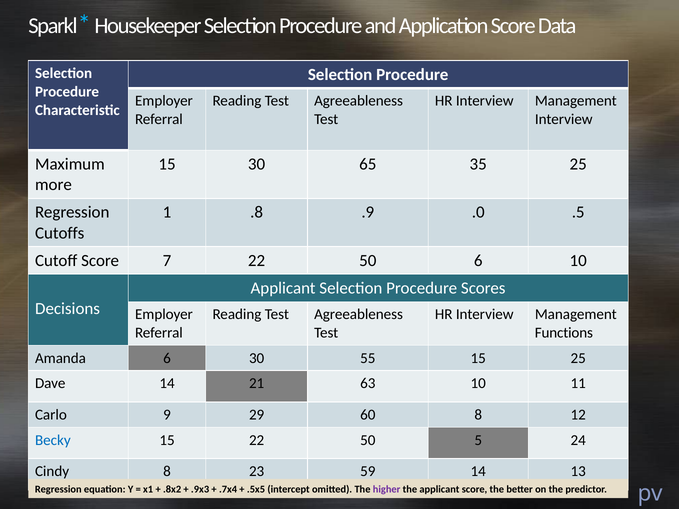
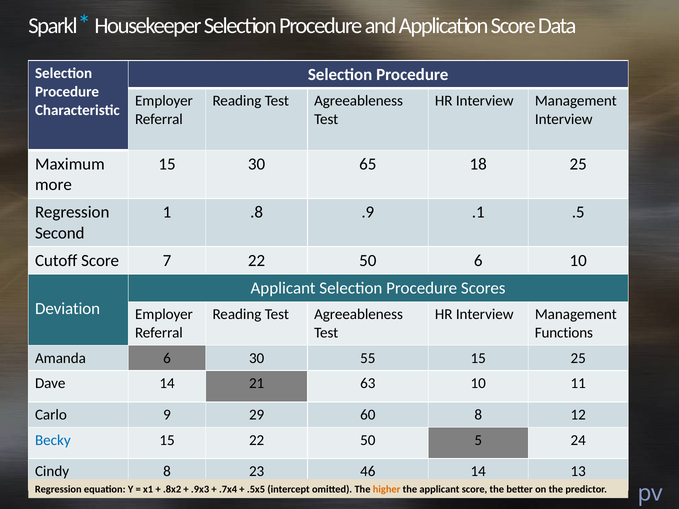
35: 35 -> 18
.0: .0 -> .1
Cutoffs: Cutoffs -> Second
Decisions: Decisions -> Deviation
59: 59 -> 46
higher colour: purple -> orange
